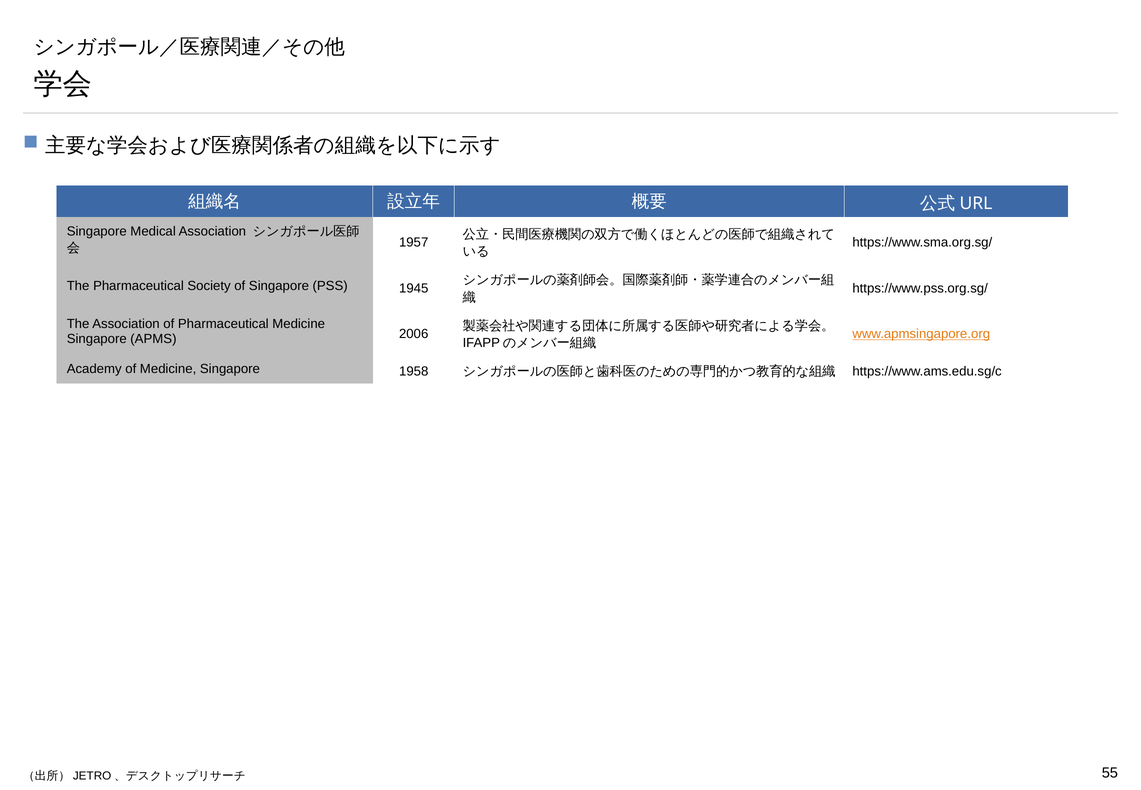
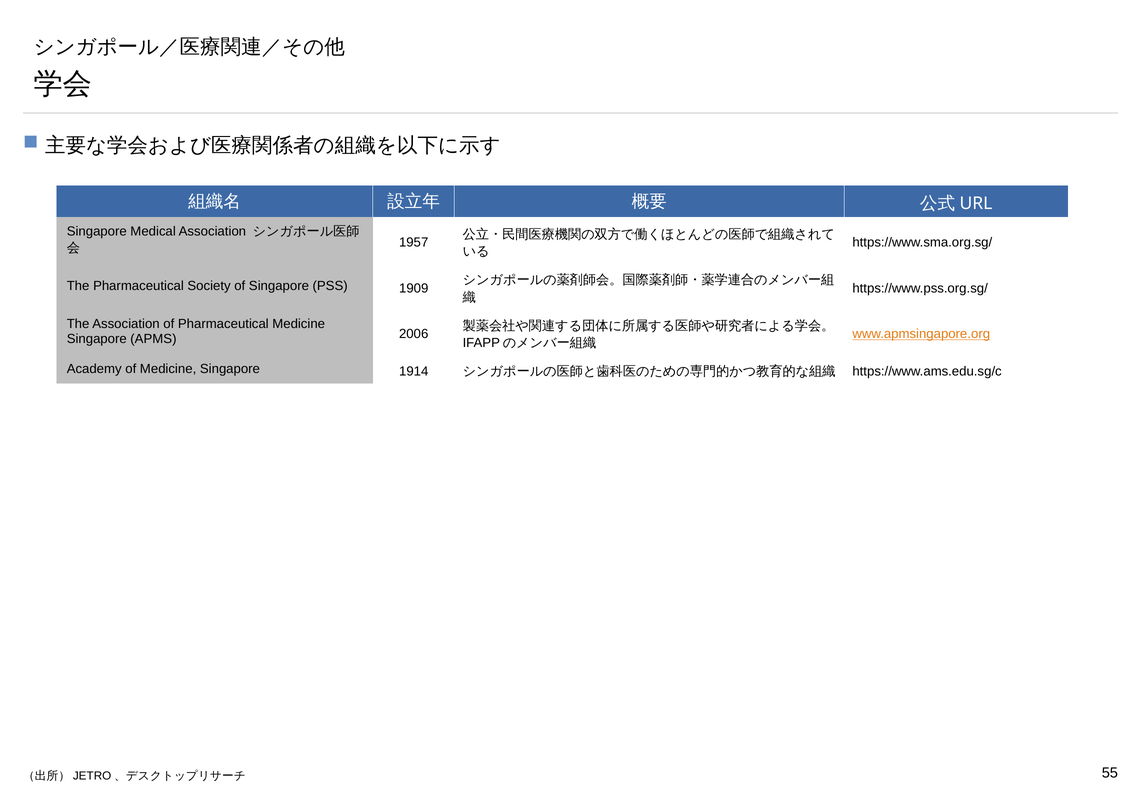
1945: 1945 -> 1909
1958: 1958 -> 1914
